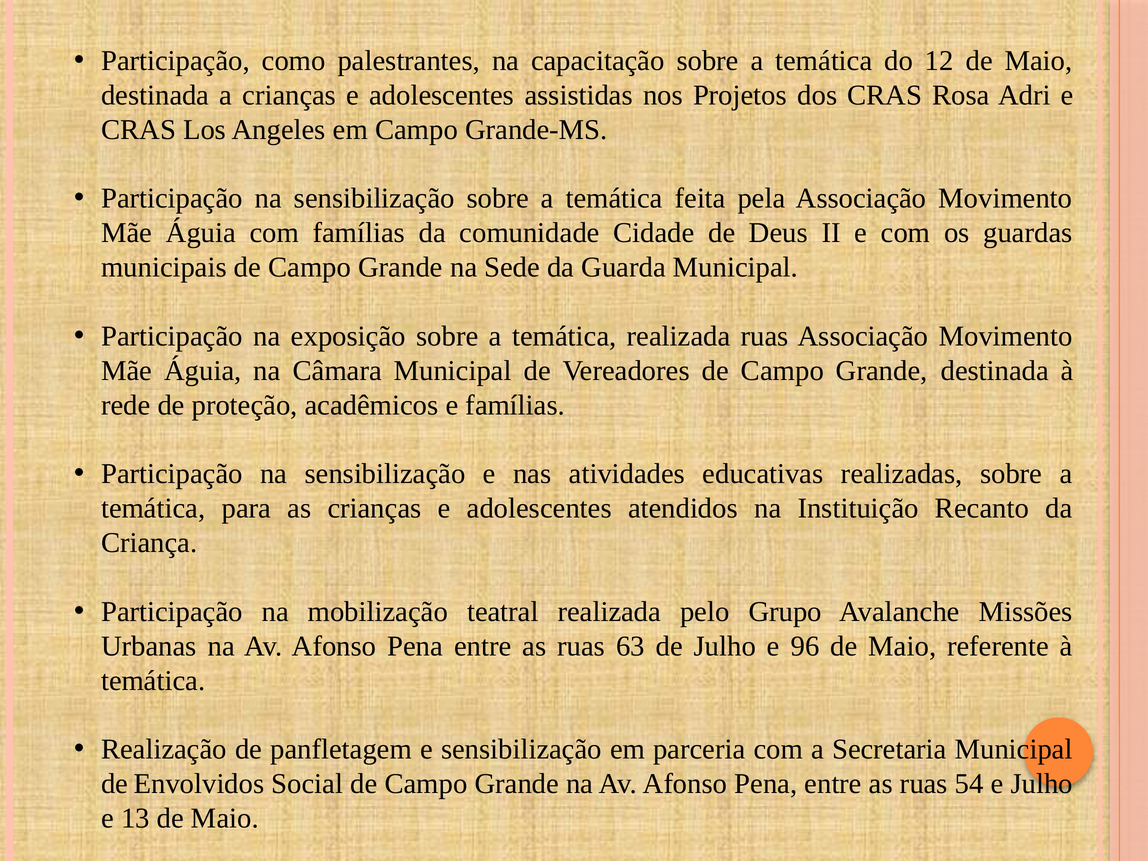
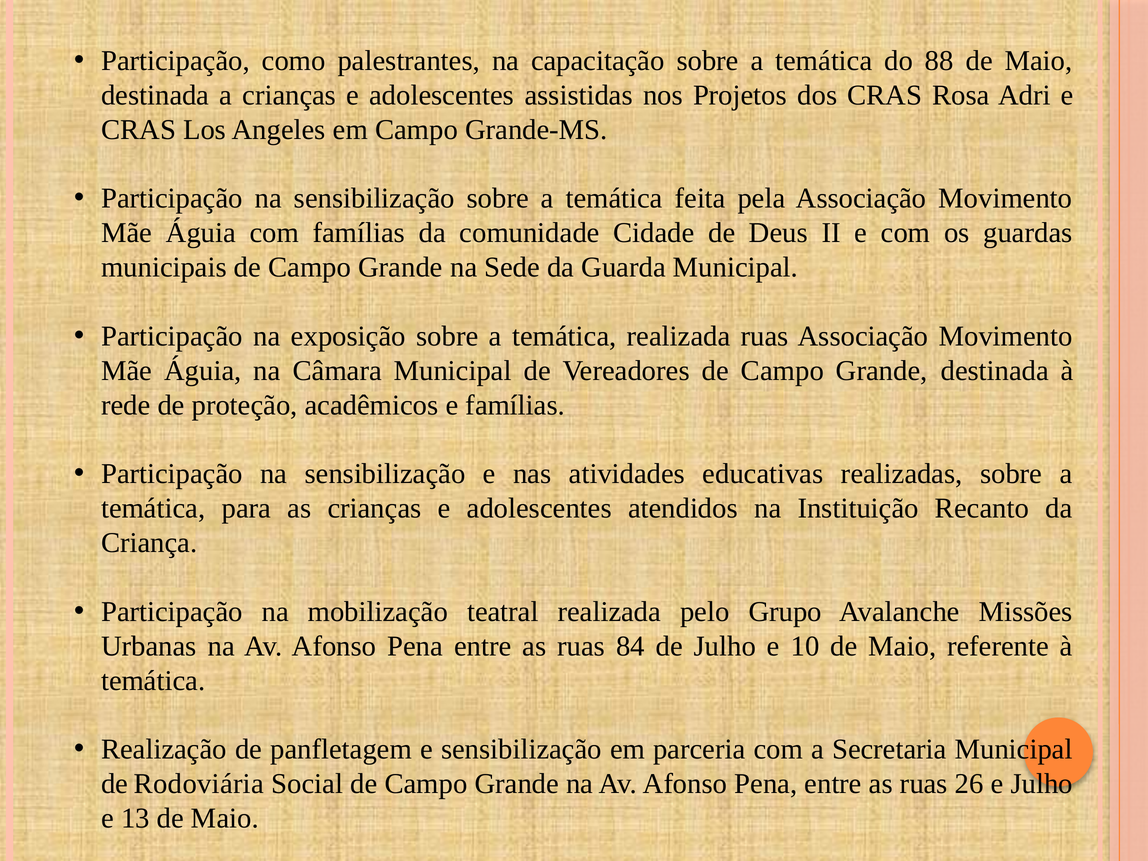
12: 12 -> 88
63: 63 -> 84
96: 96 -> 10
Envolvidos: Envolvidos -> Rodoviária
54: 54 -> 26
